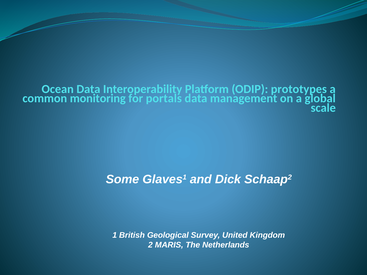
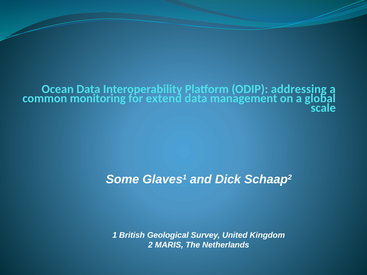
prototypes: prototypes -> addressing
portals: portals -> extend
